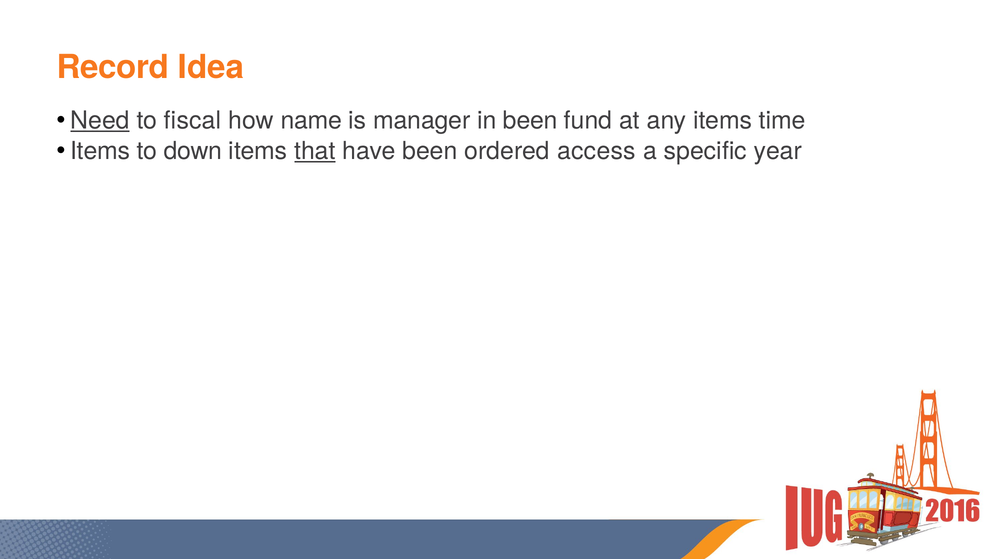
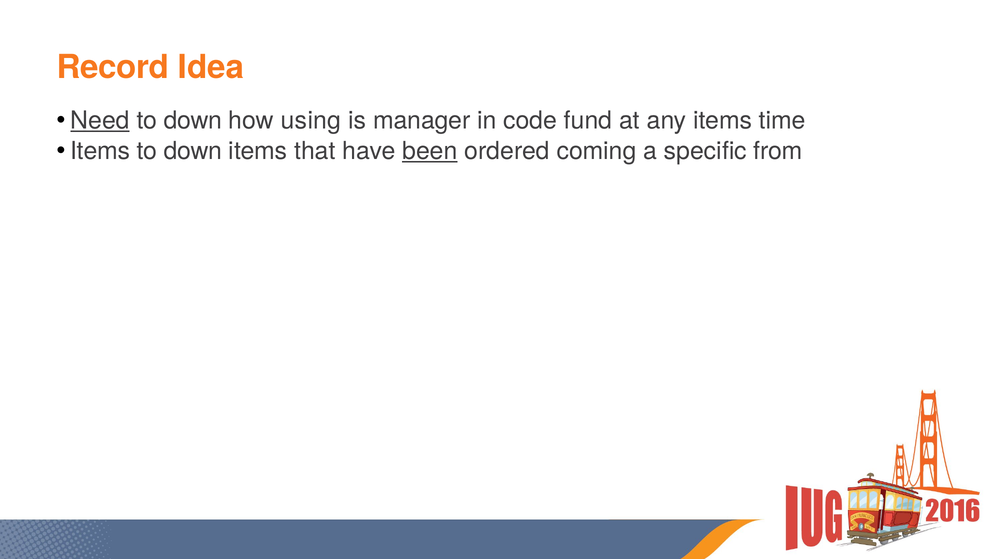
fiscal at (193, 121): fiscal -> down
name: name -> using
in been: been -> code
that underline: present -> none
been at (430, 151) underline: none -> present
access: access -> coming
year: year -> from
